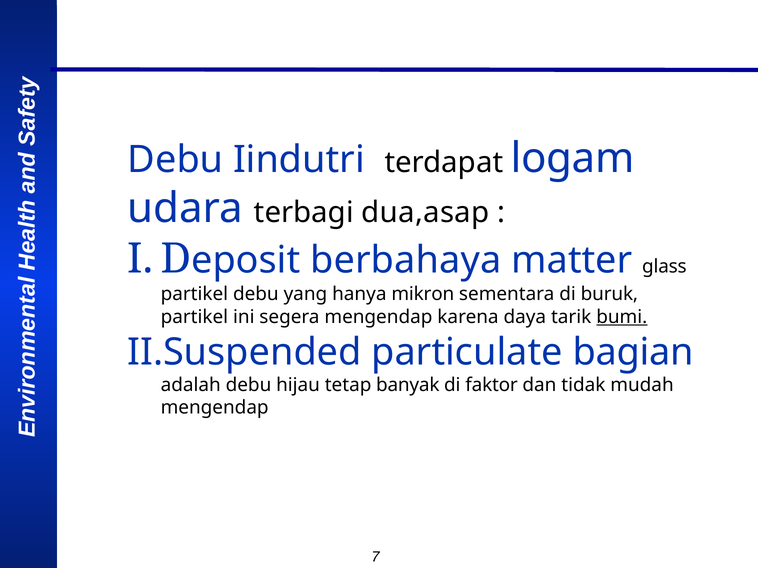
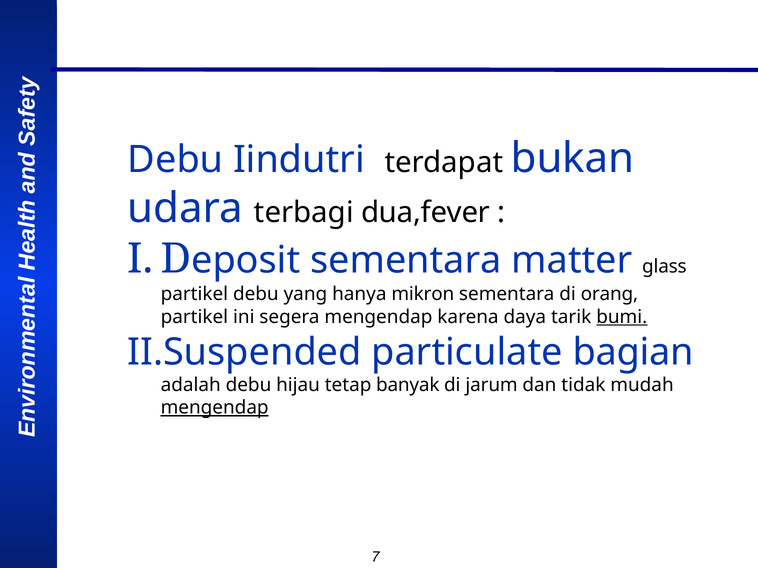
logam: logam -> bukan
dua,asap: dua,asap -> dua,fever
berbahaya at (406, 261): berbahaya -> sementara
buruk: buruk -> orang
faktor: faktor -> jarum
mengendap at (215, 408) underline: none -> present
